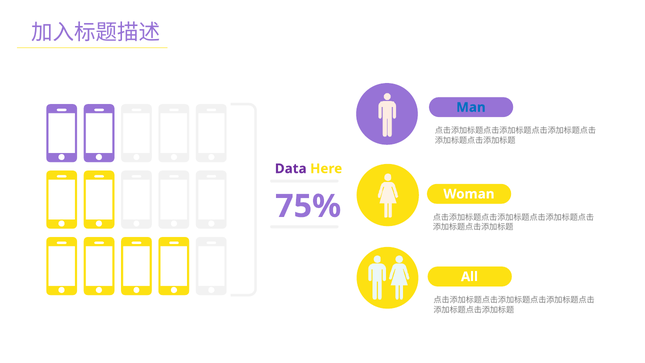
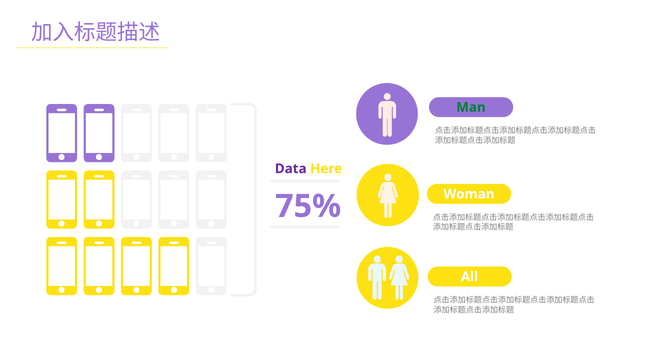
Man colour: blue -> green
